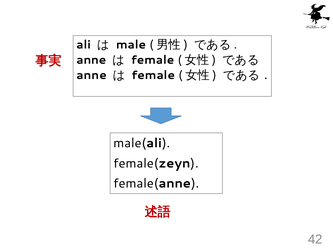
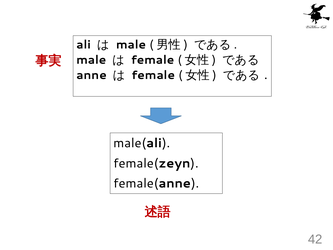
anne at (91, 60): anne -> male
